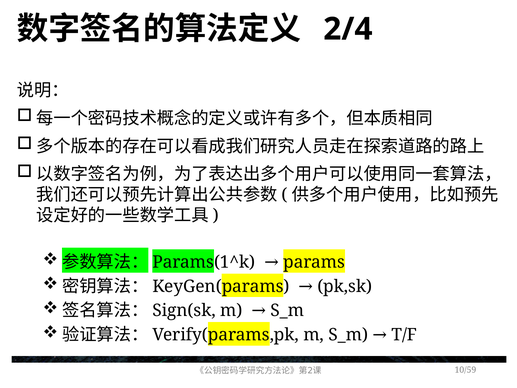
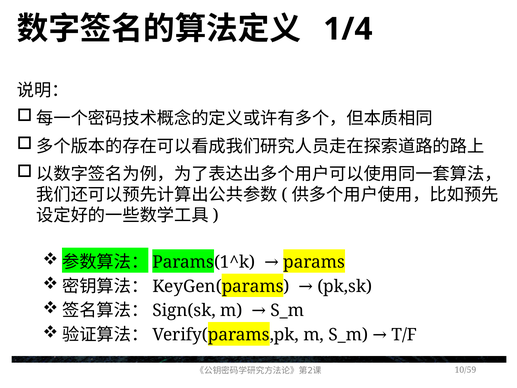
2/4: 2/4 -> 1/4
